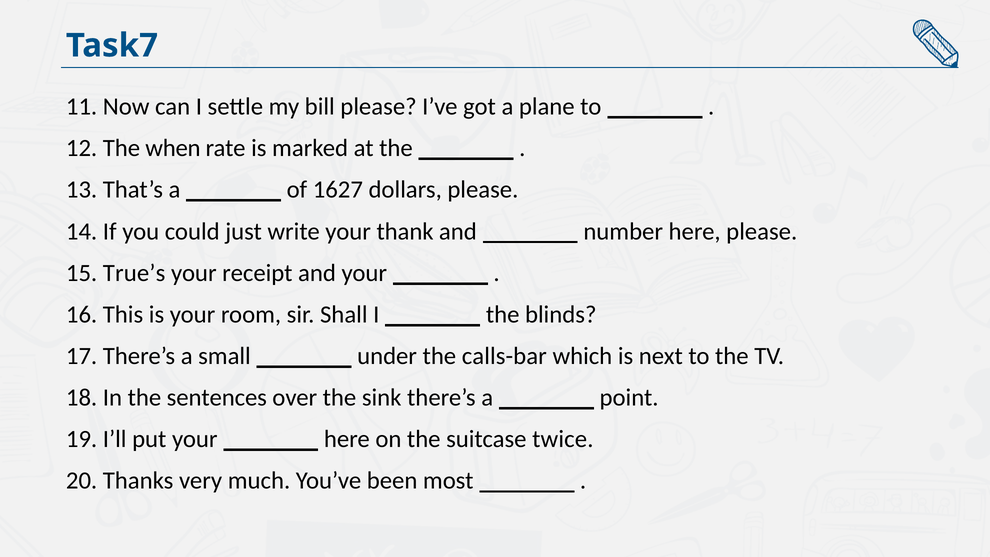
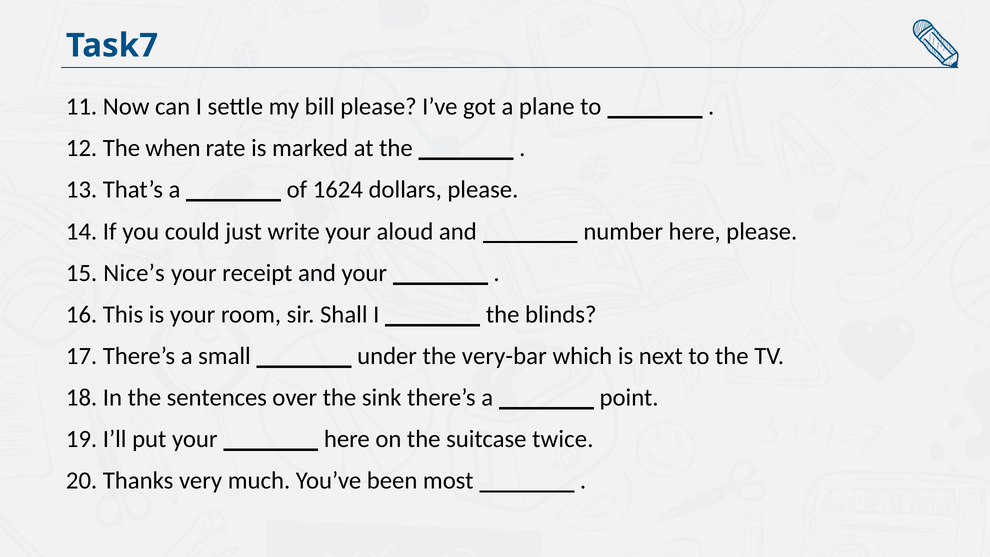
1627: 1627 -> 1624
thank: thank -> aloud
True’s: True’s -> Nice’s
calls-bar: calls-bar -> very-bar
